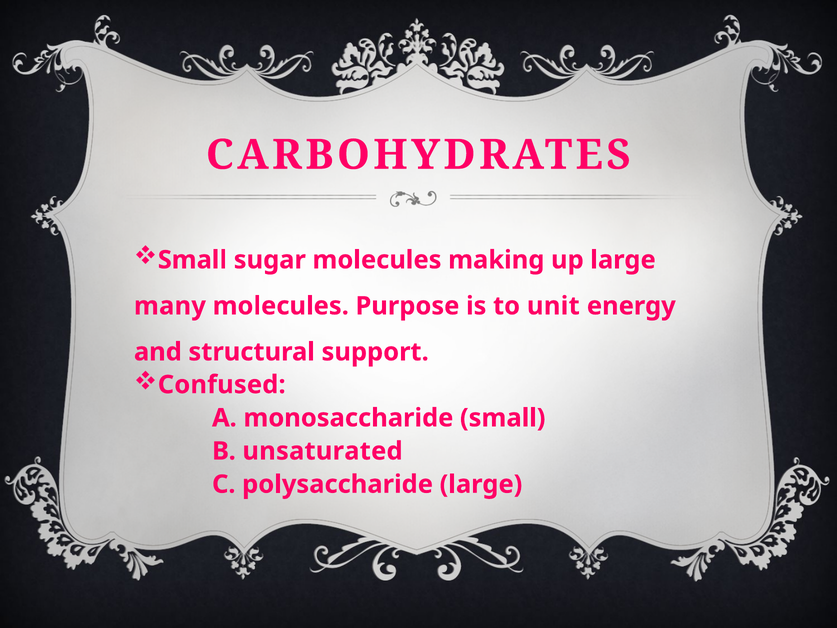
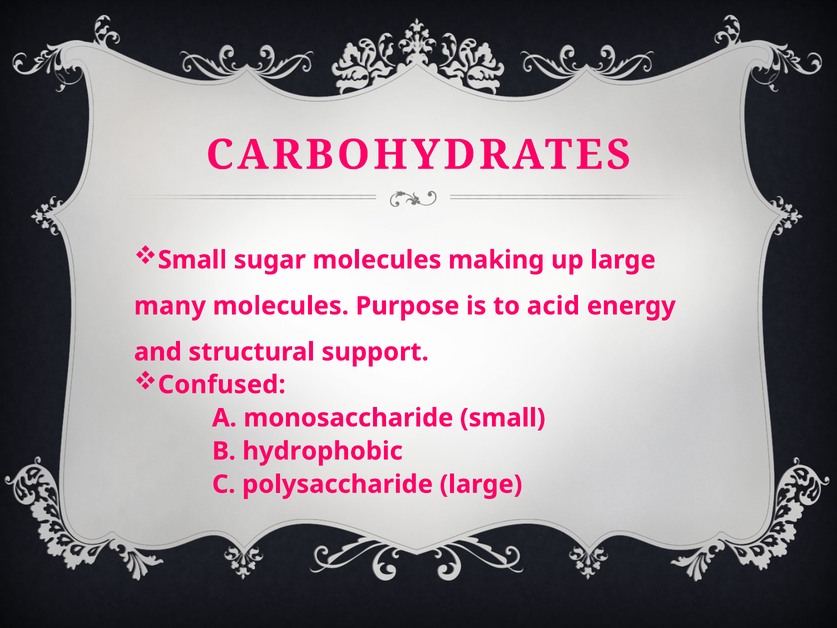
unit: unit -> acid
unsaturated: unsaturated -> hydrophobic
